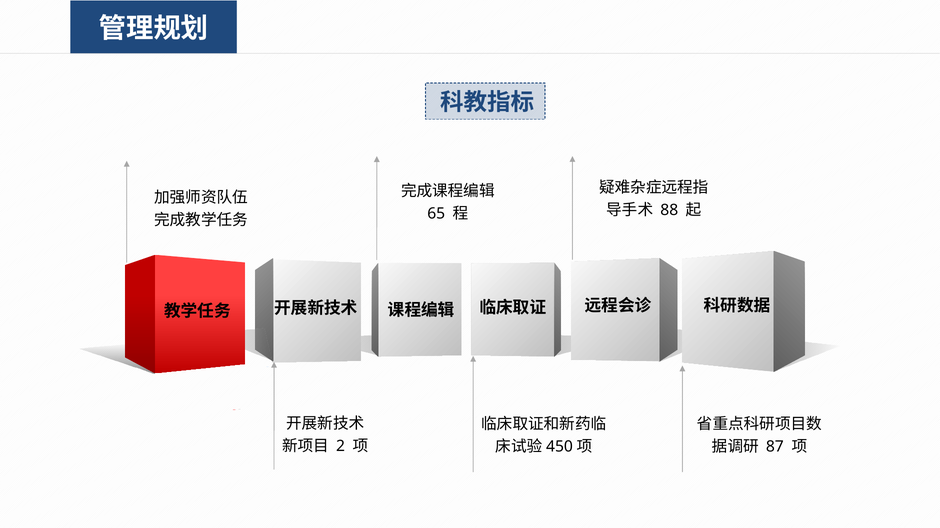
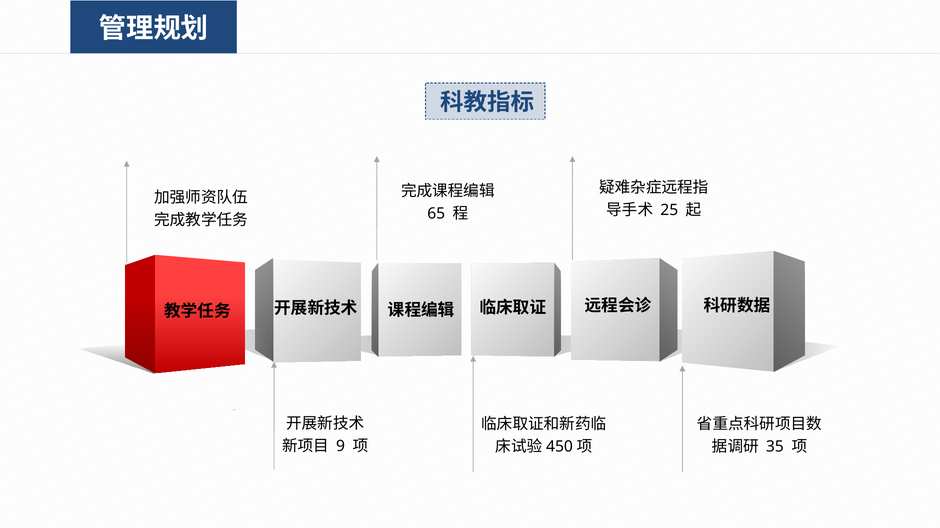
88: 88 -> 25
2: 2 -> 9
87: 87 -> 35
